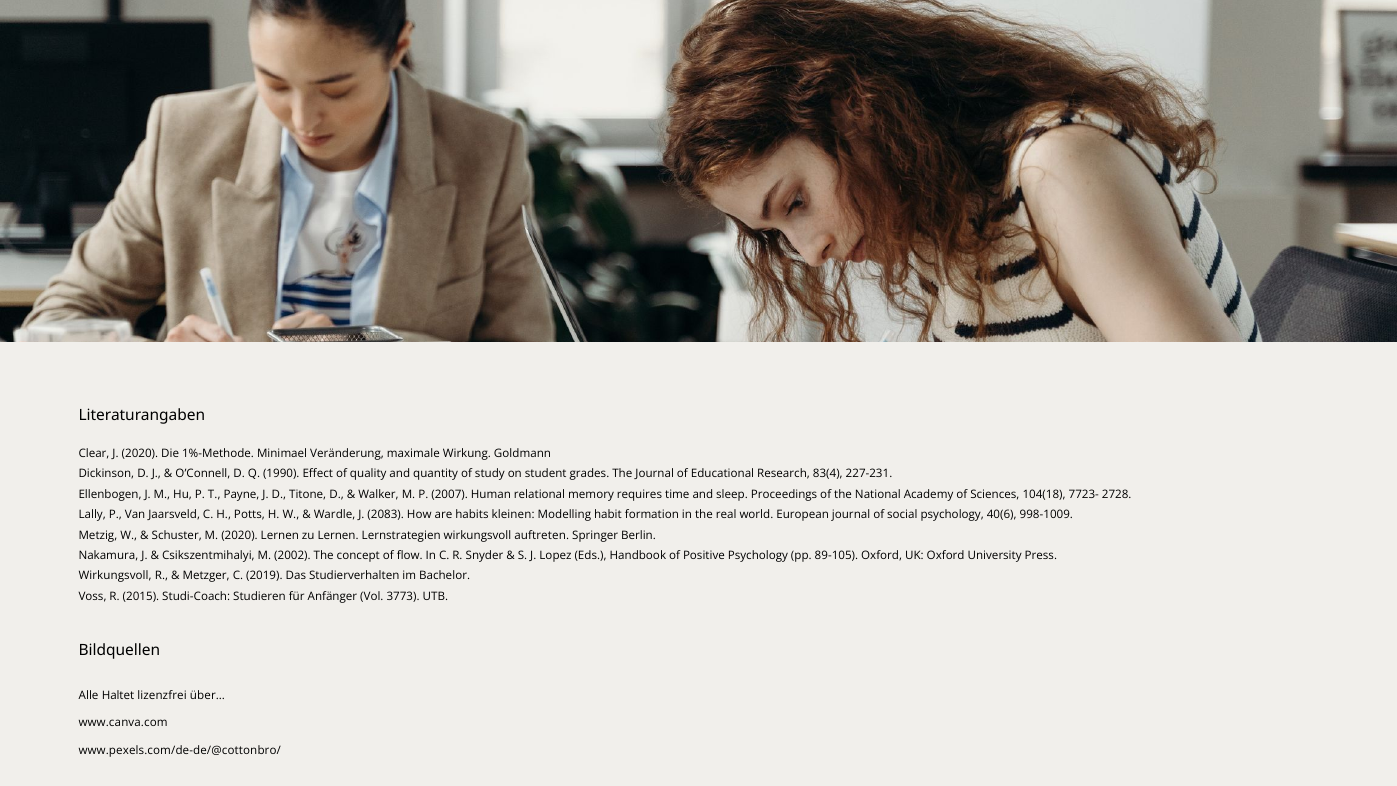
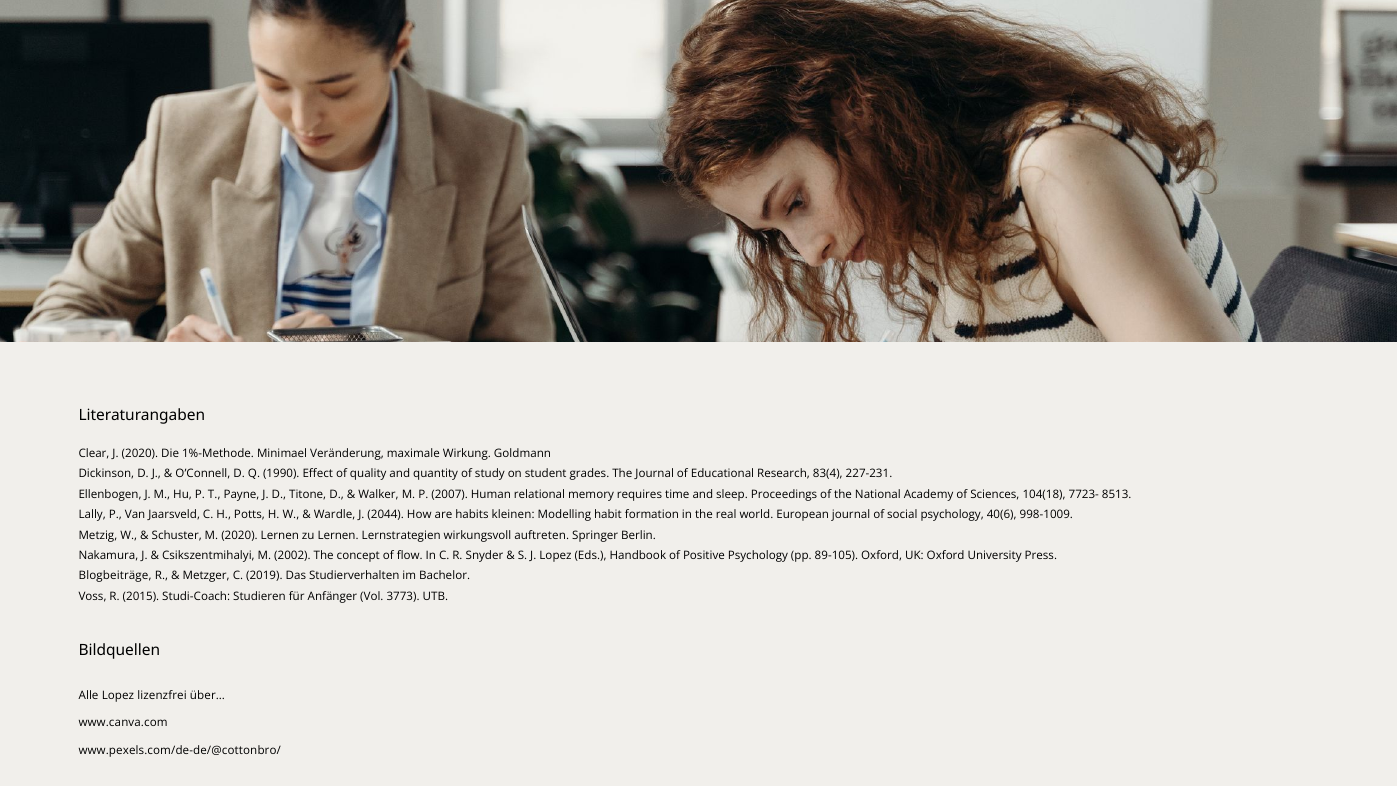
2728: 2728 -> 8513
2083: 2083 -> 2044
Wirkungsvoll at (115, 576): Wirkungsvoll -> Blogbeiträge
Alle Haltet: Haltet -> Lopez
